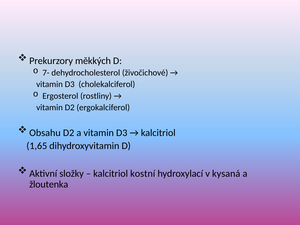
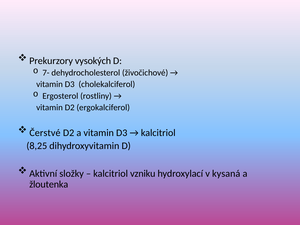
měkkých: měkkých -> vysokých
Obsahu: Obsahu -> Čerstvé
1,65: 1,65 -> 8,25
kostní: kostní -> vzniku
